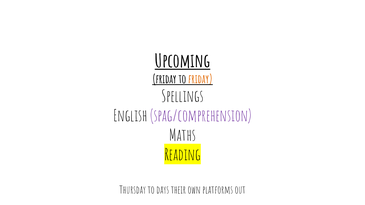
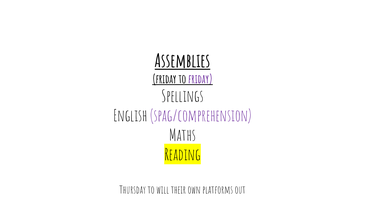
Upcoming: Upcoming -> Assemblies
friday at (200, 79) colour: orange -> purple
days: days -> will
